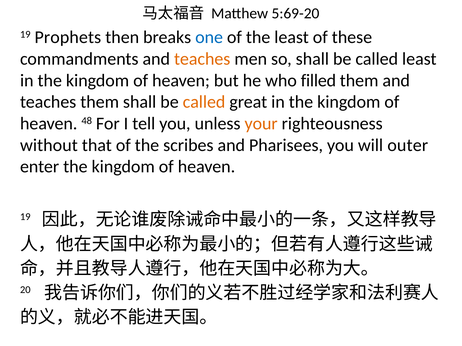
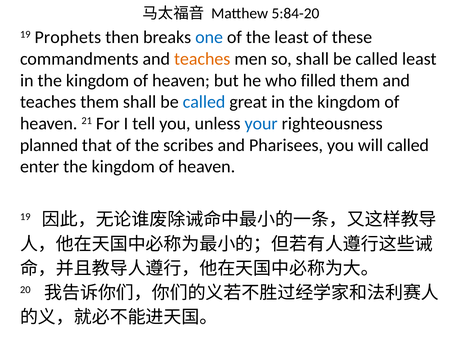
5:69-20: 5:69-20 -> 5:84-20
called at (204, 102) colour: orange -> blue
48: 48 -> 21
your colour: orange -> blue
without: without -> planned
will outer: outer -> called
